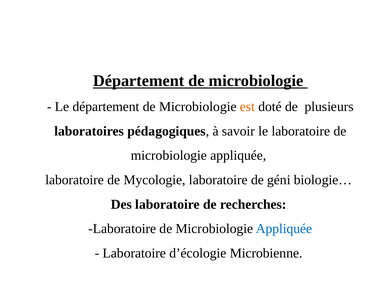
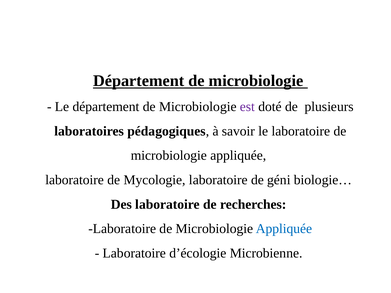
est colour: orange -> purple
